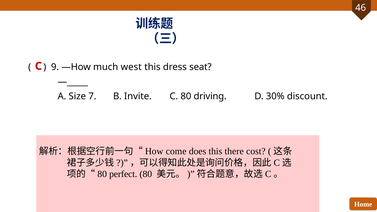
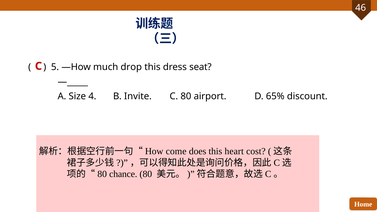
9: 9 -> 5
west: west -> drop
7: 7 -> 4
driving: driving -> airport
30%: 30% -> 65%
there: there -> heart
perfect: perfect -> chance
